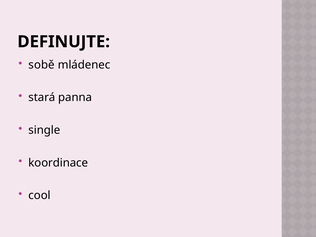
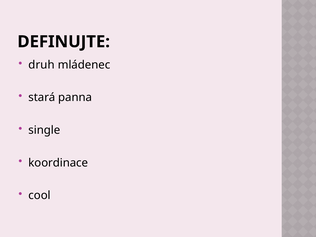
sobě: sobě -> druh
